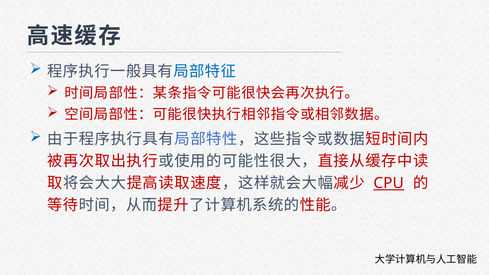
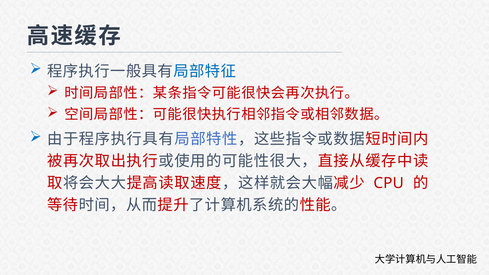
CPU underline: present -> none
